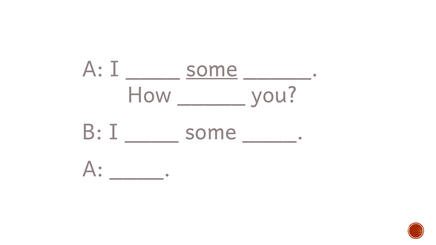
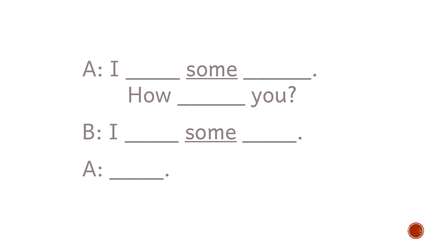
some at (211, 133) underline: none -> present
